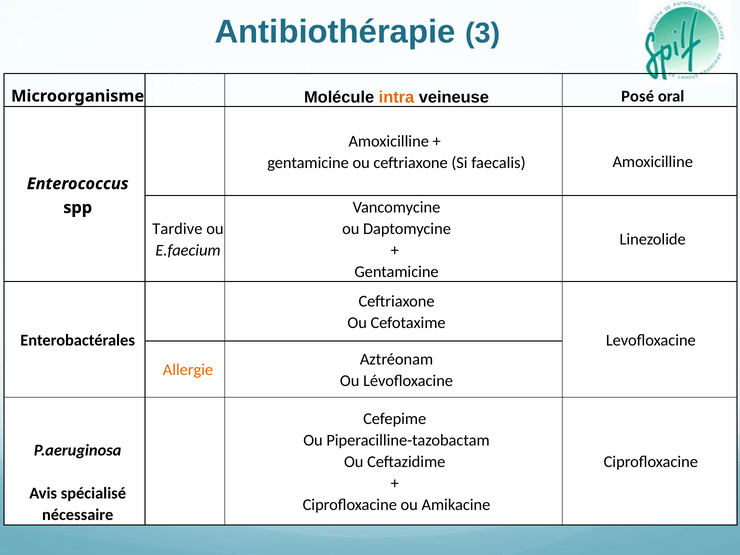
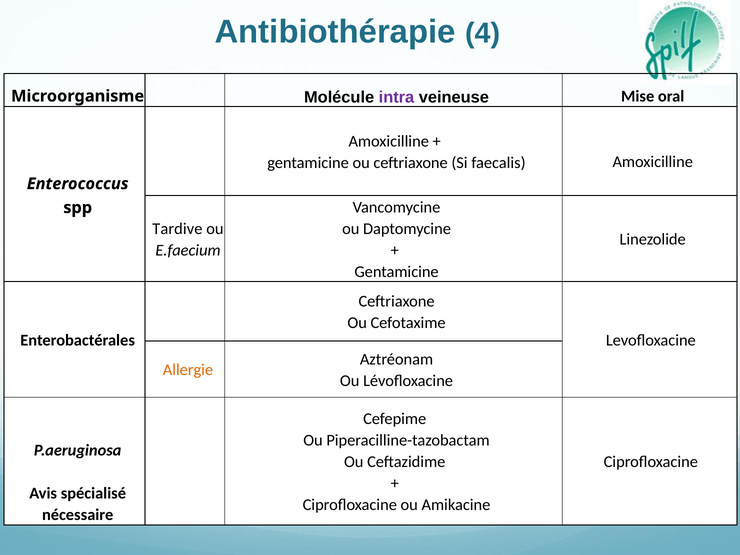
3: 3 -> 4
intra colour: orange -> purple
Posé: Posé -> Mise
